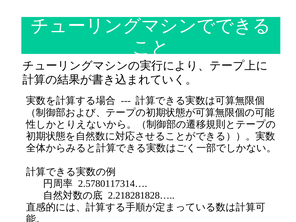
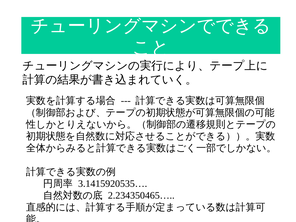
2.5780117314…: 2.5780117314… -> 3.1415920535…
2.218281828…: 2.218281828… -> 2.234350465…
